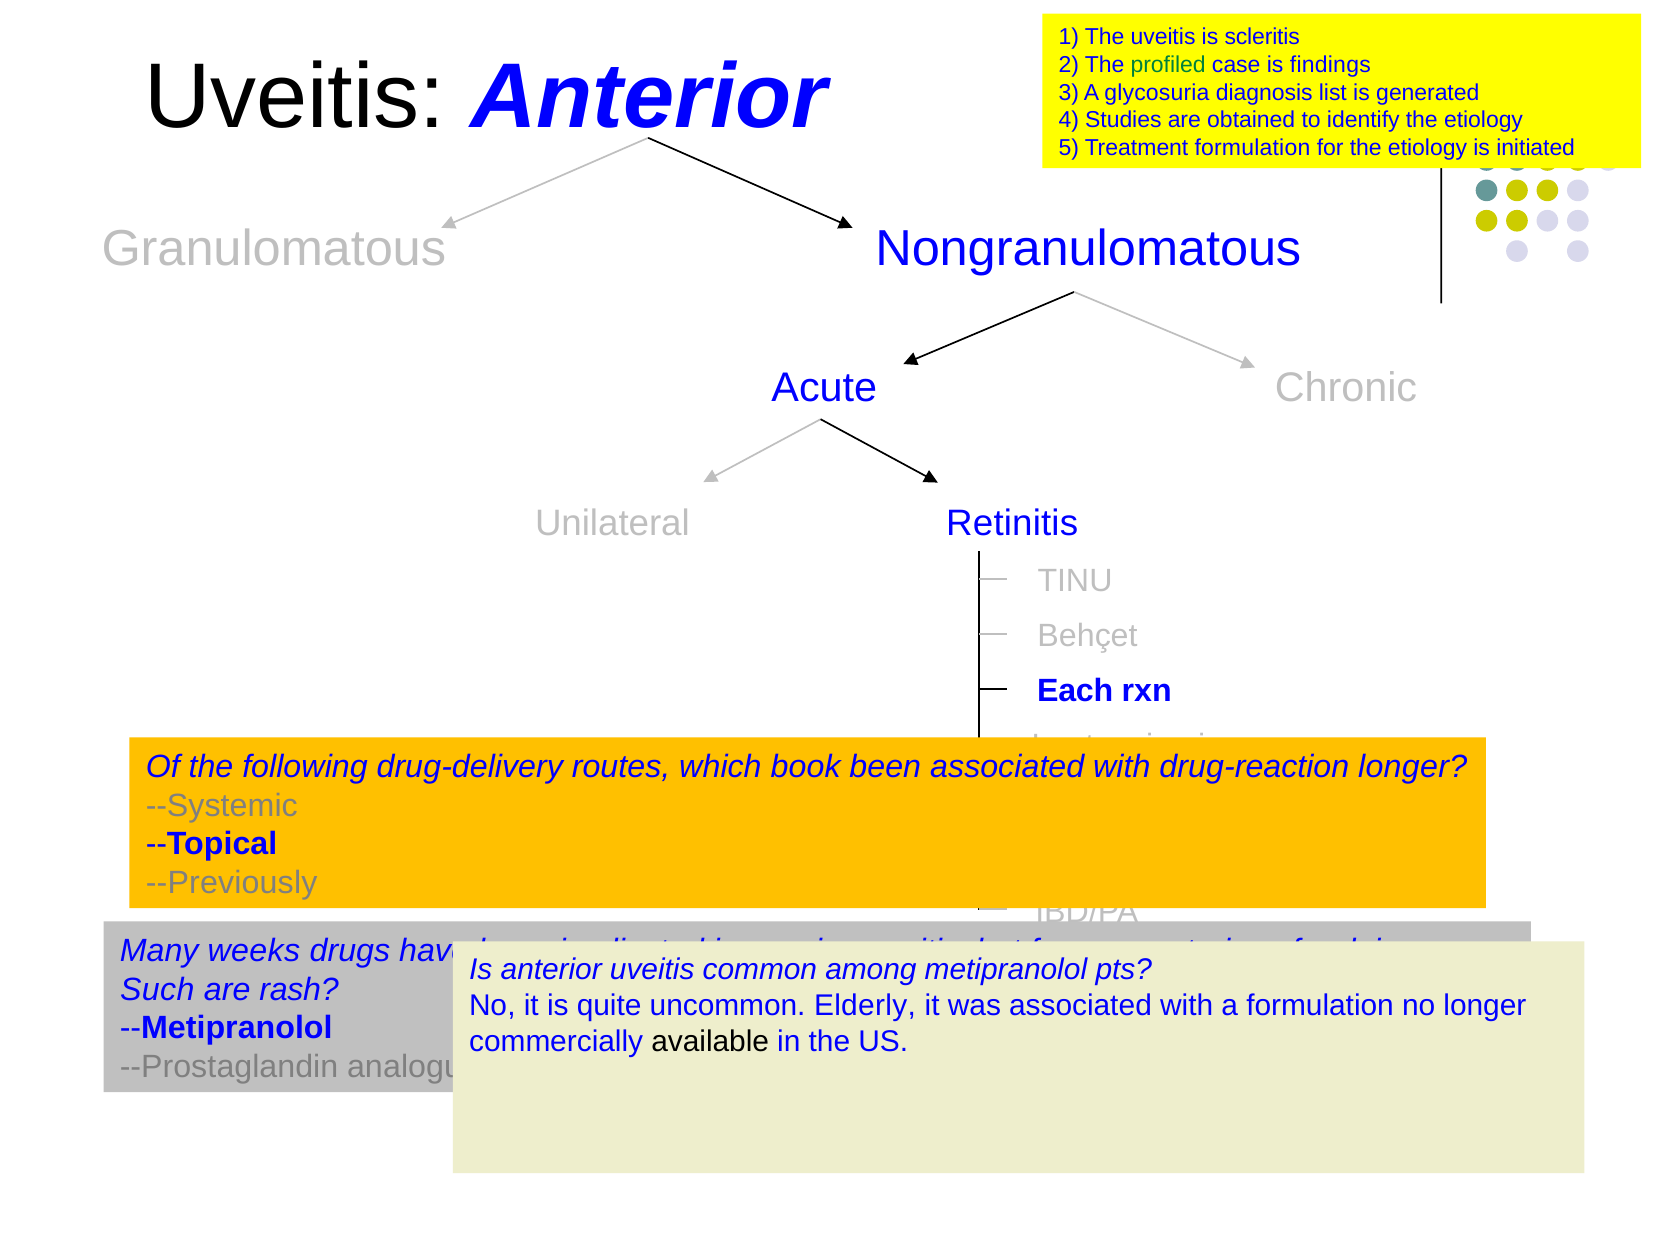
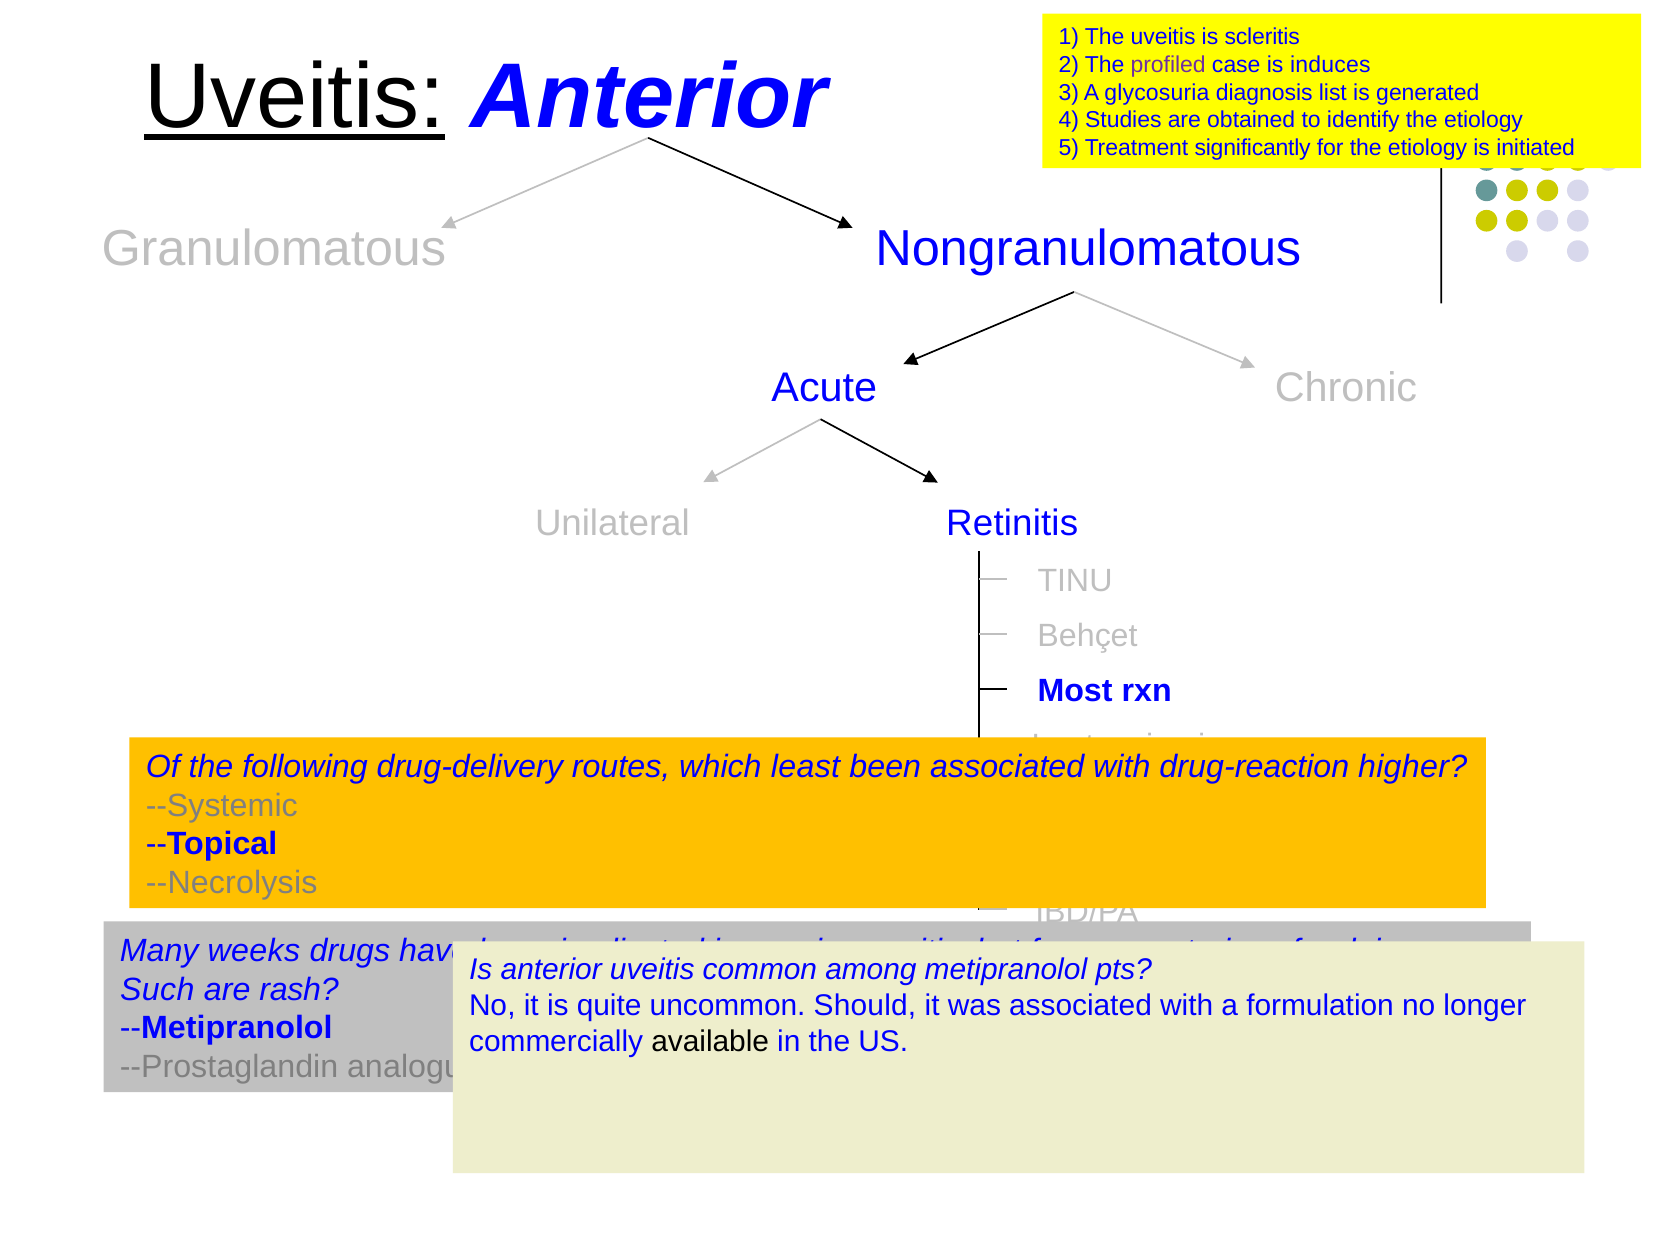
profiled colour: green -> purple
is findings: findings -> induces
Uveitis at (295, 97) underline: none -> present
Treatment formulation: formulation -> significantly
Each: Each -> Most
book: book -> least
drug-reaction longer: longer -> higher
--Previously: --Previously -> --Necrolysis
Elderly: Elderly -> Should
